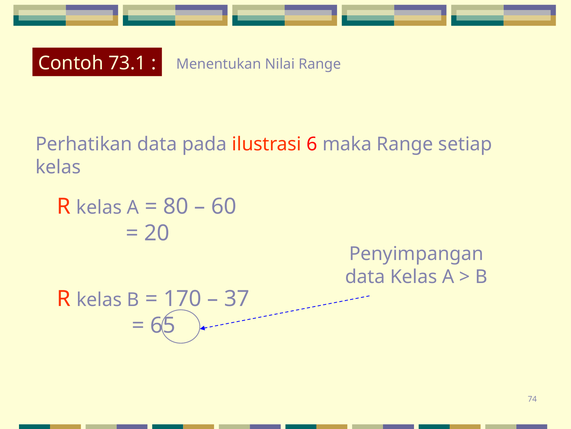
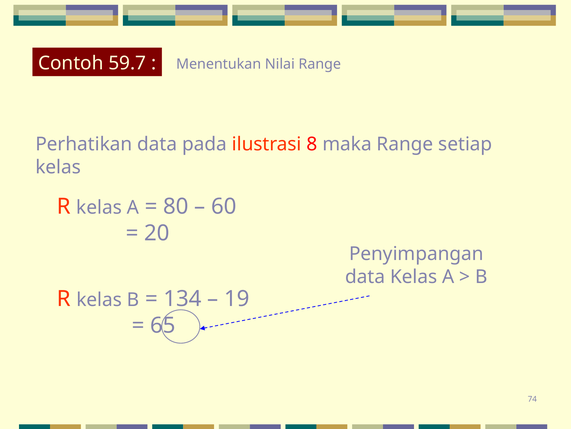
73.1: 73.1 -> 59.7
6: 6 -> 8
170: 170 -> 134
37: 37 -> 19
